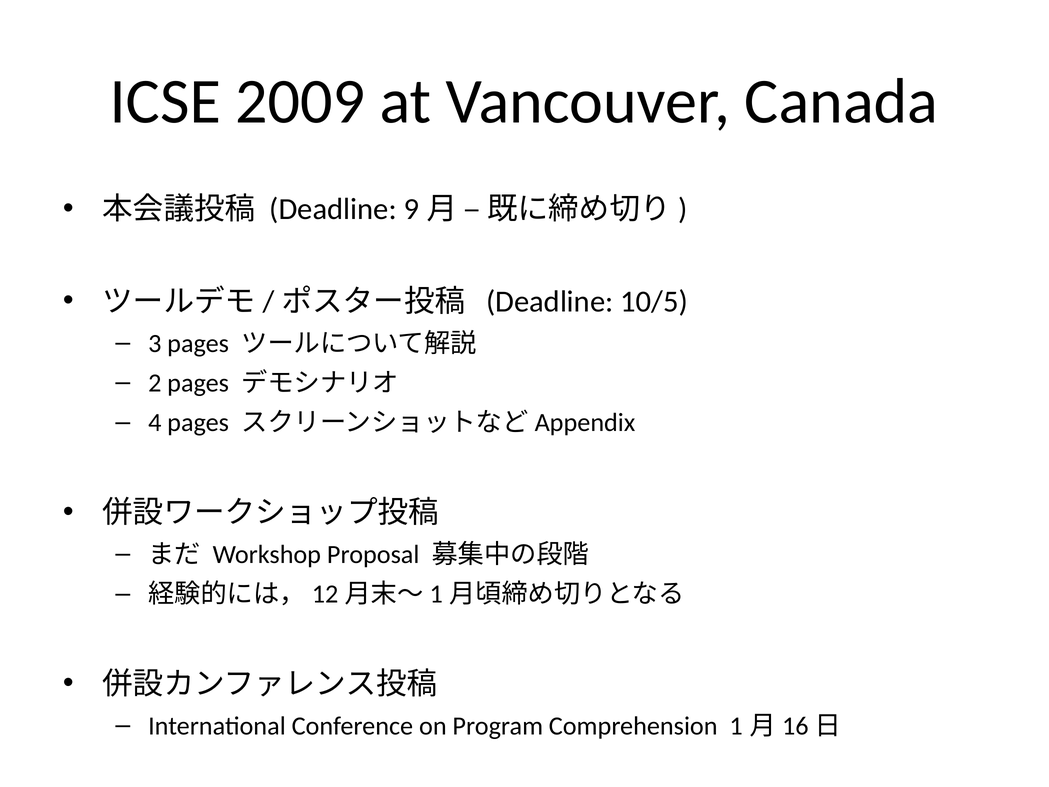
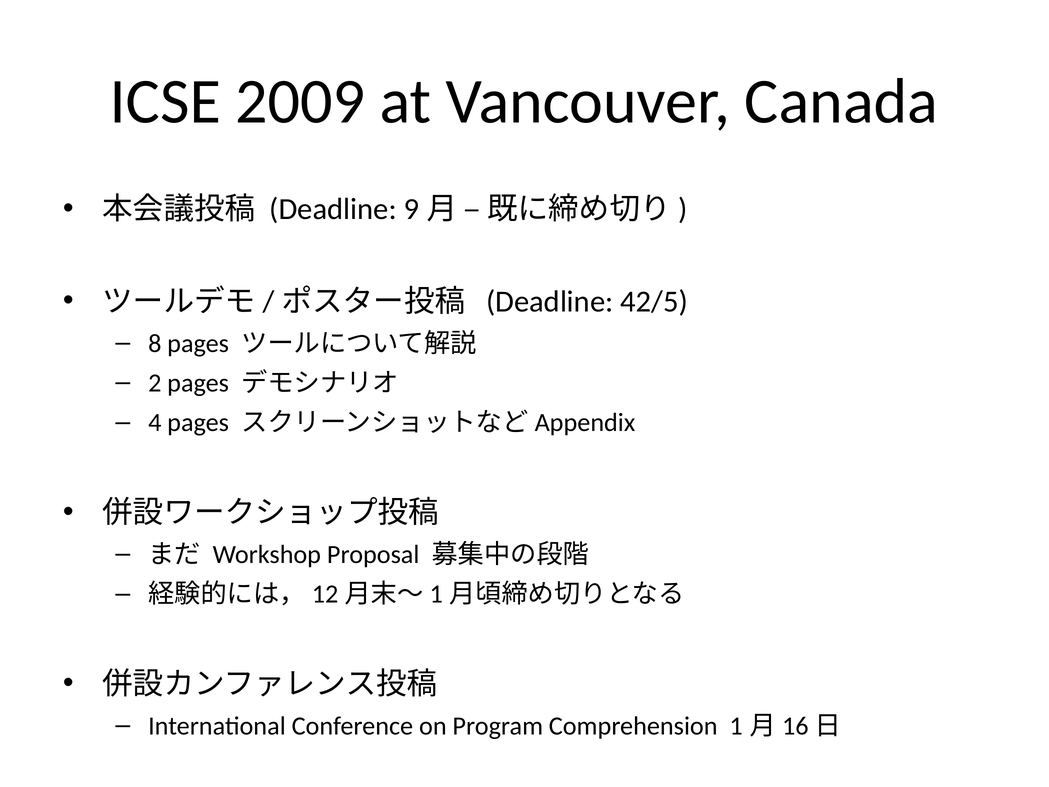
10/5: 10/5 -> 42/5
3: 3 -> 8
